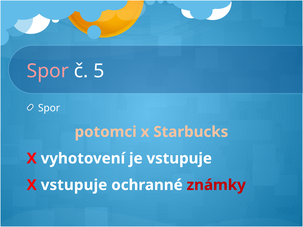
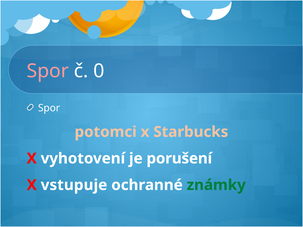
5: 5 -> 0
je vstupuje: vstupuje -> porušení
známky colour: red -> green
